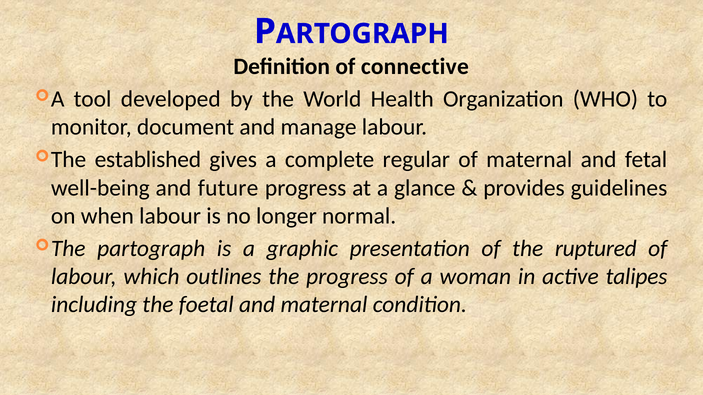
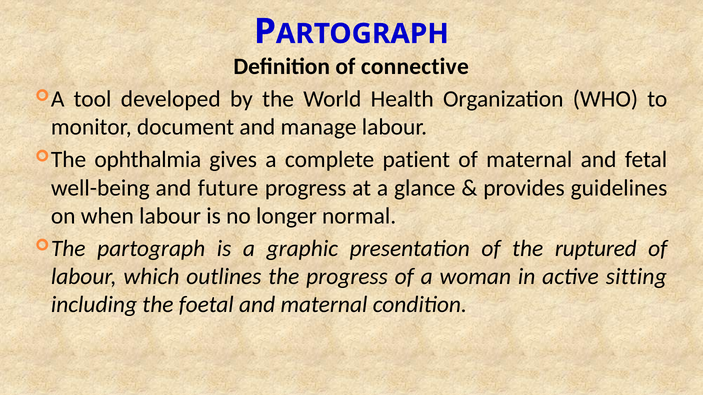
established: established -> ophthalmia
regular: regular -> patient
talipes: talipes -> sitting
